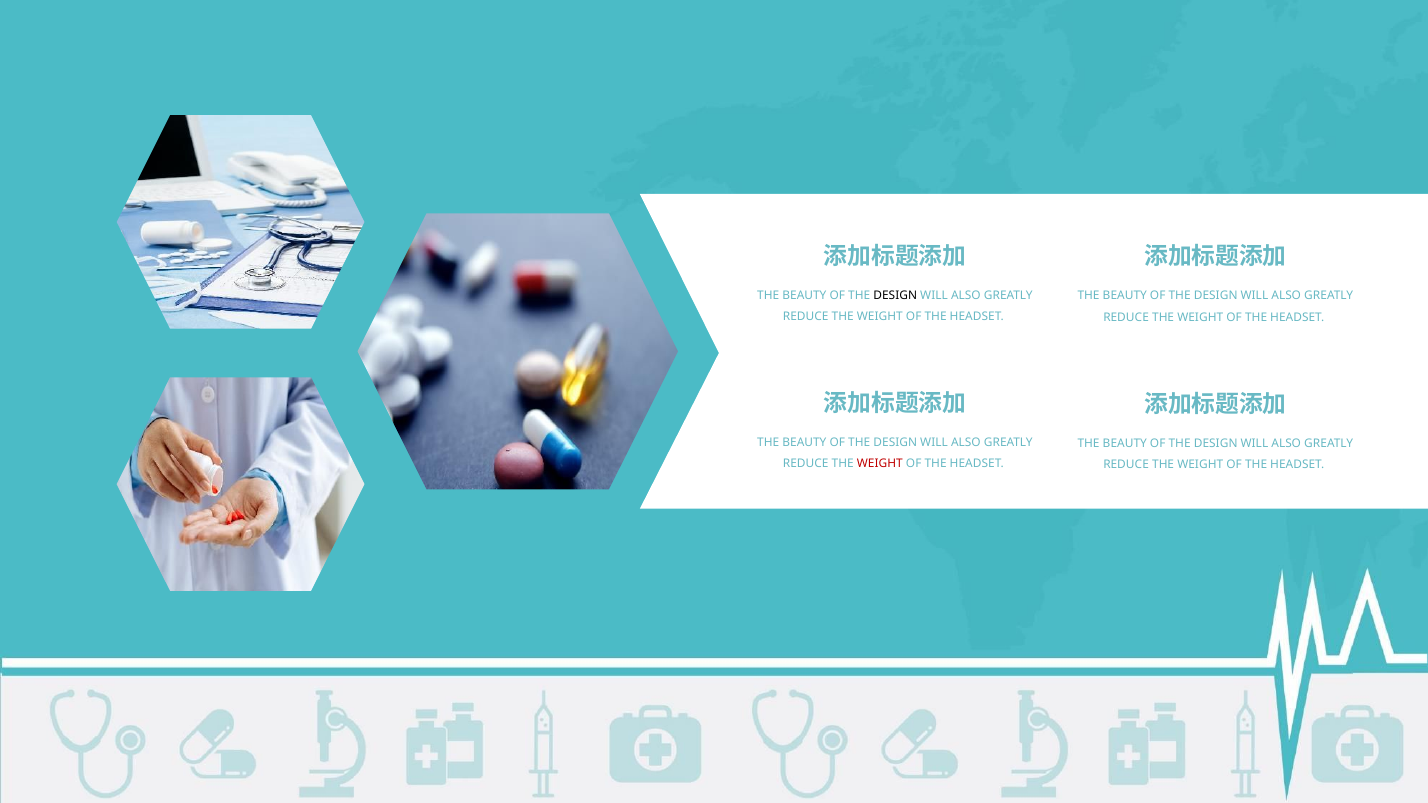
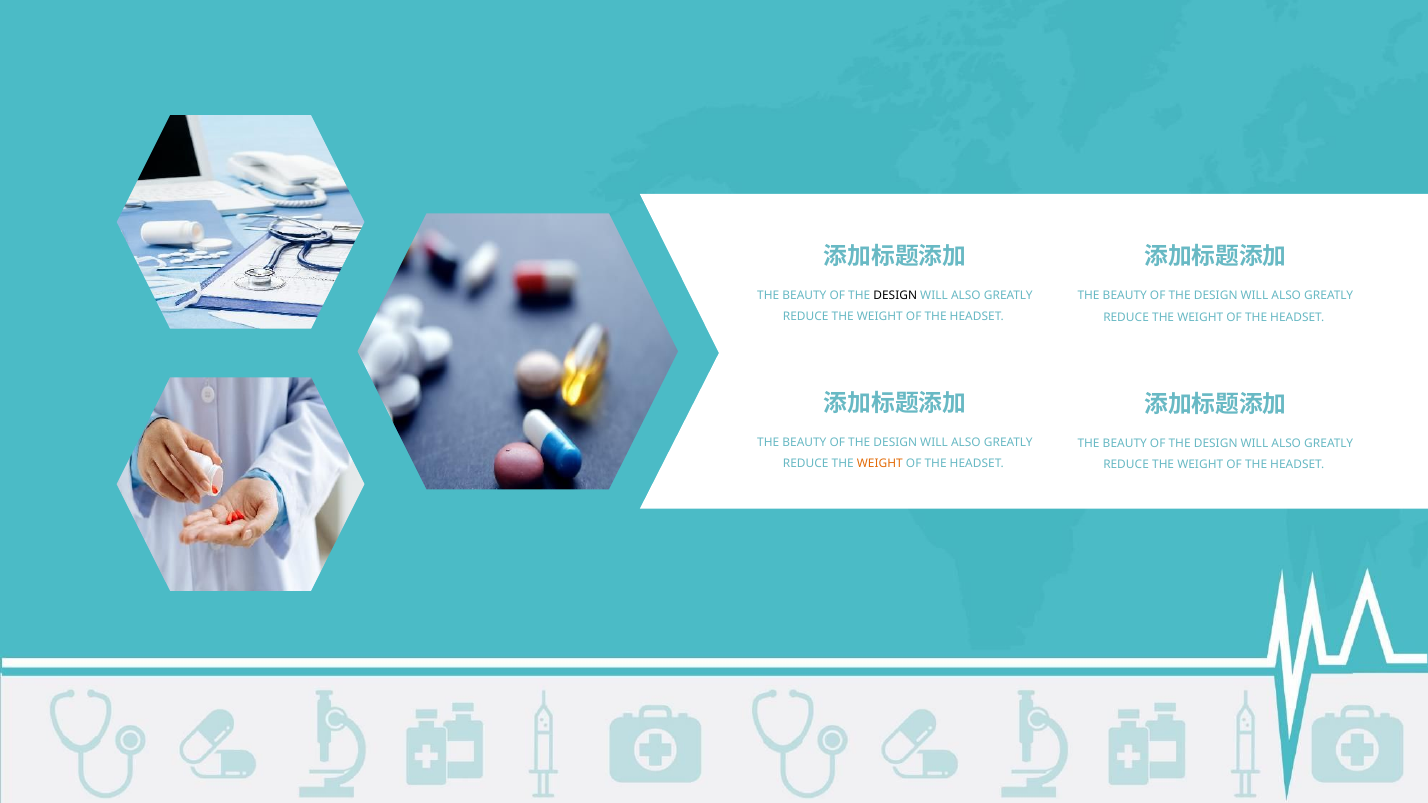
WEIGHT at (880, 464) colour: red -> orange
